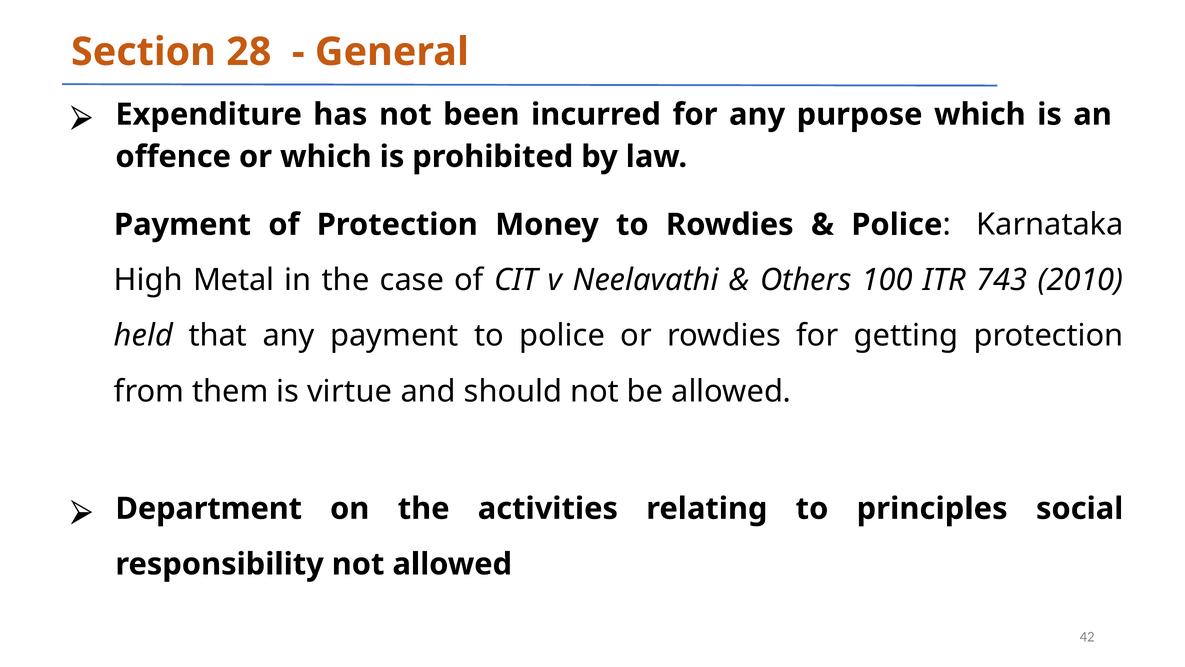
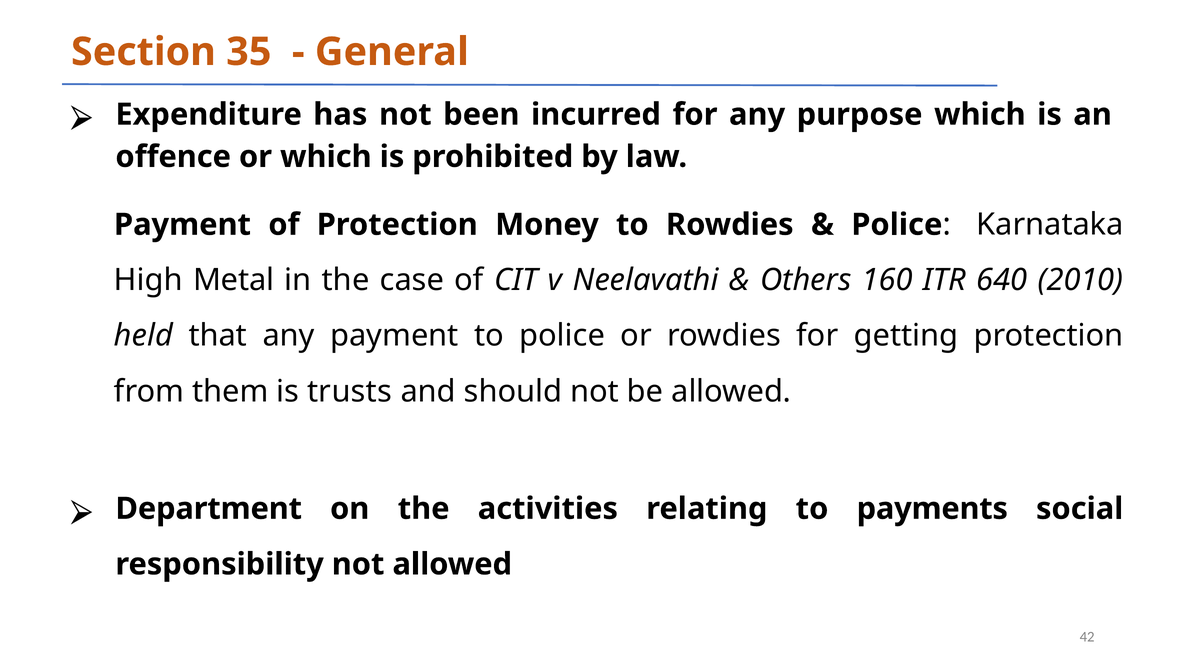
28: 28 -> 35
100: 100 -> 160
743: 743 -> 640
virtue: virtue -> trusts
principles: principles -> payments
